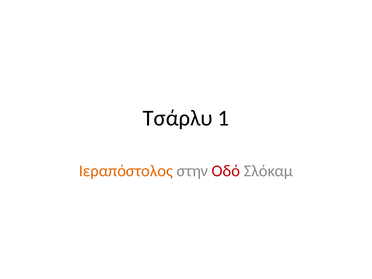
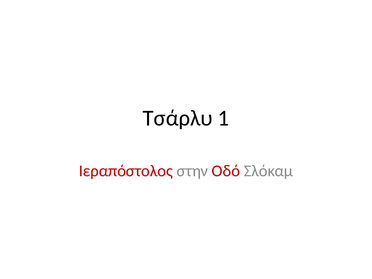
Ιεραπόστολος colour: orange -> red
